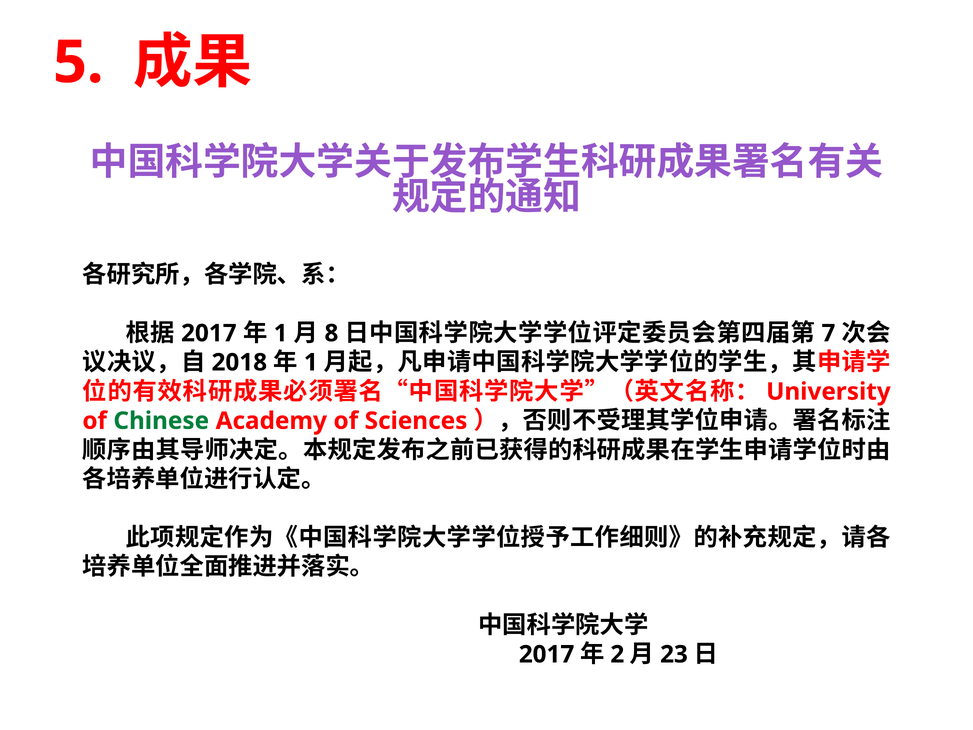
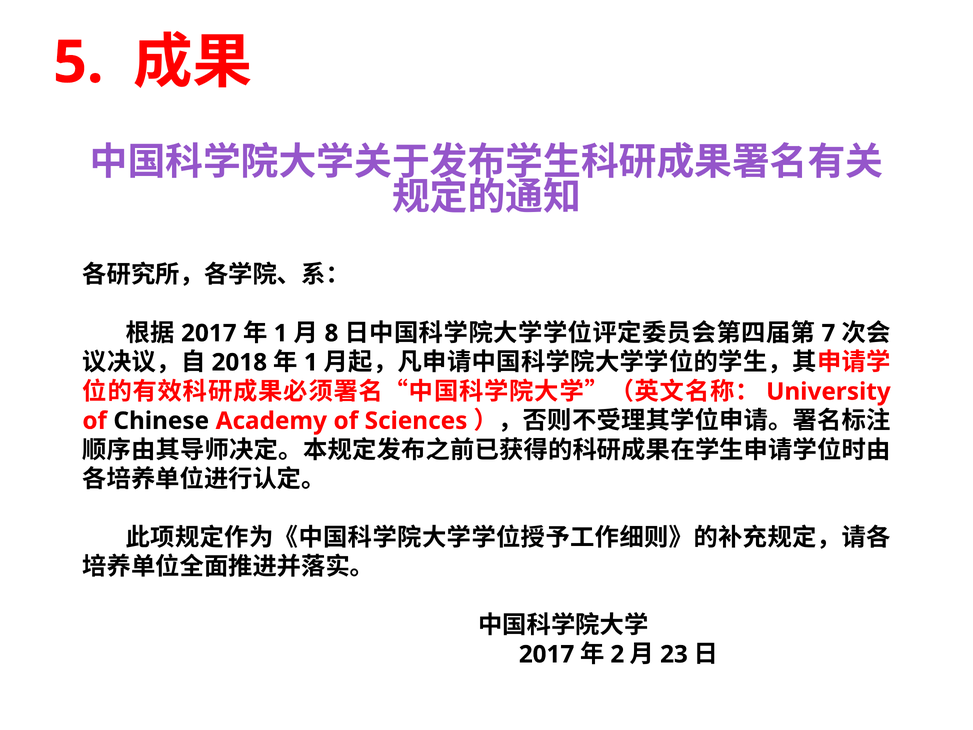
Chinese colour: green -> black
